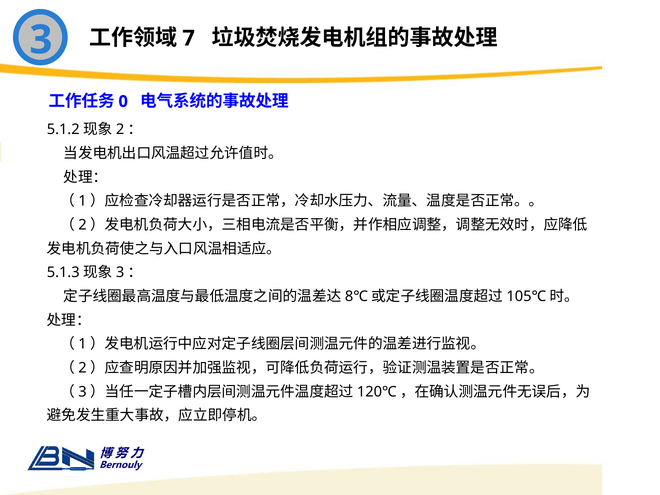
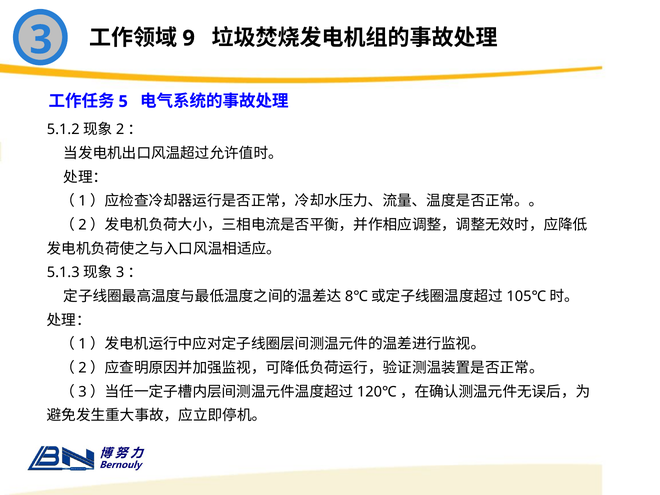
7: 7 -> 9
0: 0 -> 5
